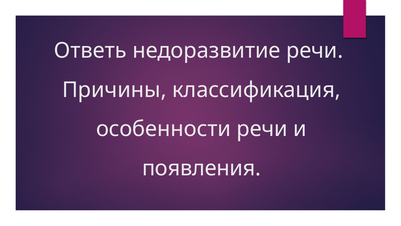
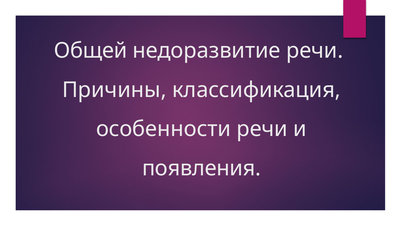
Ответь: Ответь -> Общей
